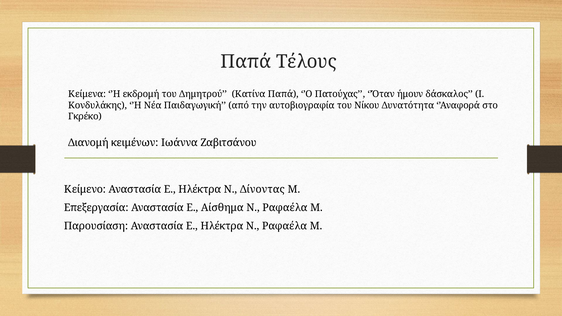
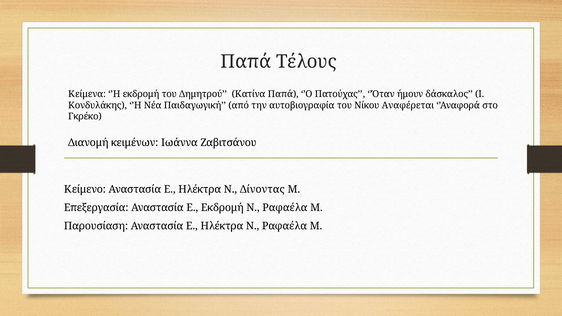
Δυνατότητα: Δυνατότητα -> Αναφέρεται
Ε Αίσθημα: Αίσθημα -> Εκδρομή
